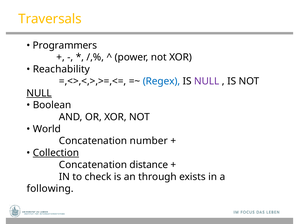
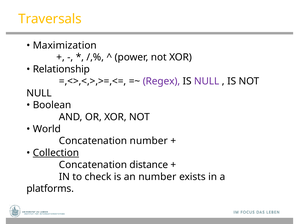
Programmers: Programmers -> Maximization
Reachability: Reachability -> Relationship
Regex colour: blue -> purple
NULL at (39, 93) underline: present -> none
an through: through -> number
following: following -> platforms
